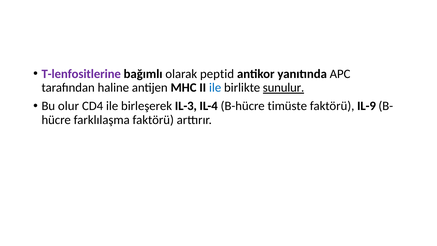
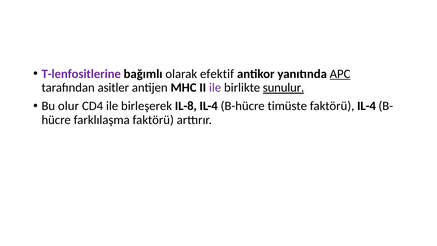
peptid: peptid -> efektif
APC underline: none -> present
haline: haline -> asitler
ile at (215, 88) colour: blue -> purple
IL-3: IL-3 -> IL-8
faktörü IL-9: IL-9 -> IL-4
